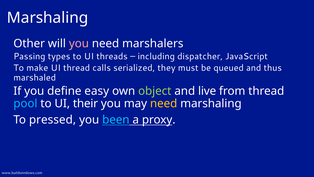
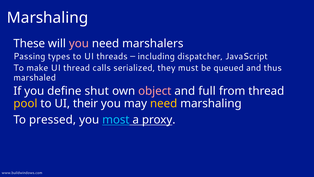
Other: Other -> These
easy: easy -> shut
object colour: light green -> pink
live: live -> full
pool colour: light blue -> yellow
been: been -> most
